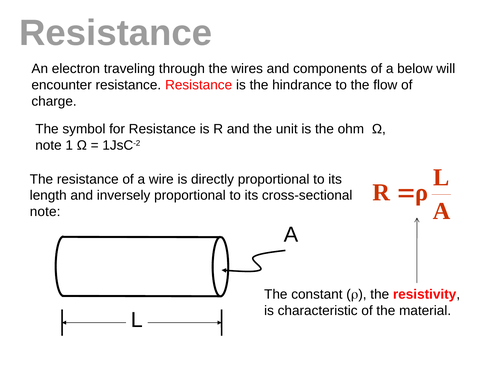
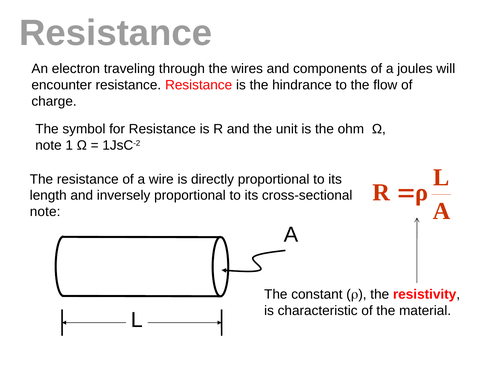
below: below -> joules
